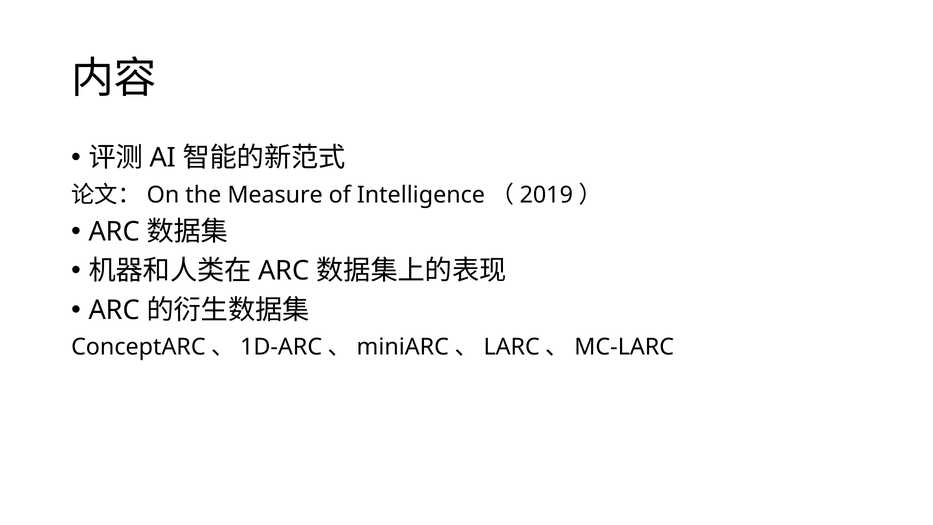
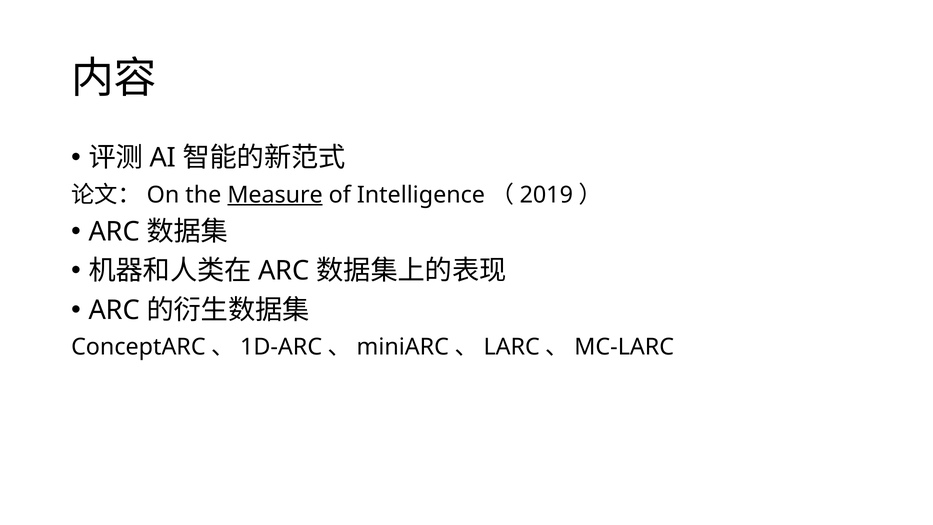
Measure underline: none -> present
